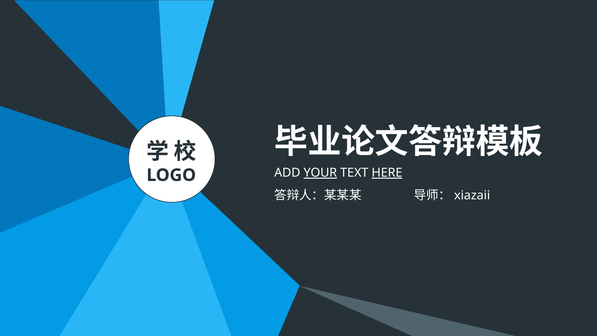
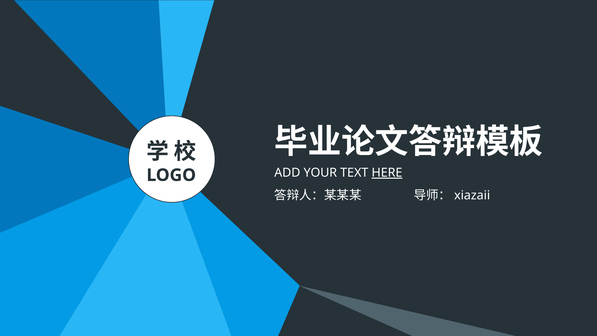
YOUR underline: present -> none
